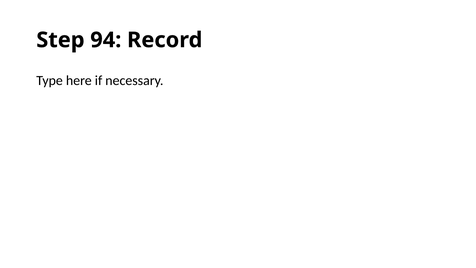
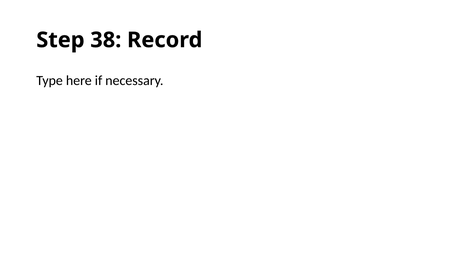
94: 94 -> 38
